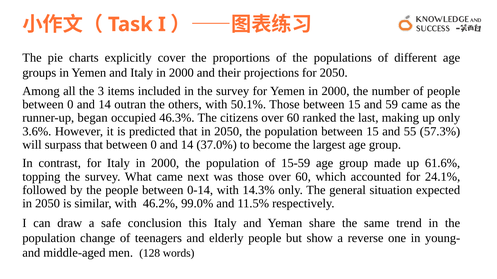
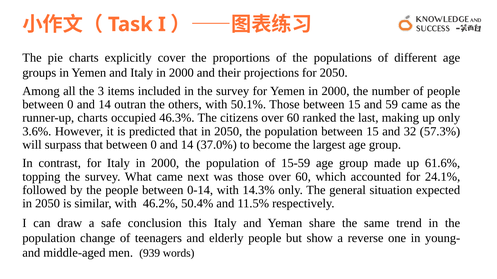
runner-up began: began -> charts
55: 55 -> 32
99.0%: 99.0% -> 50.4%
128: 128 -> 939
